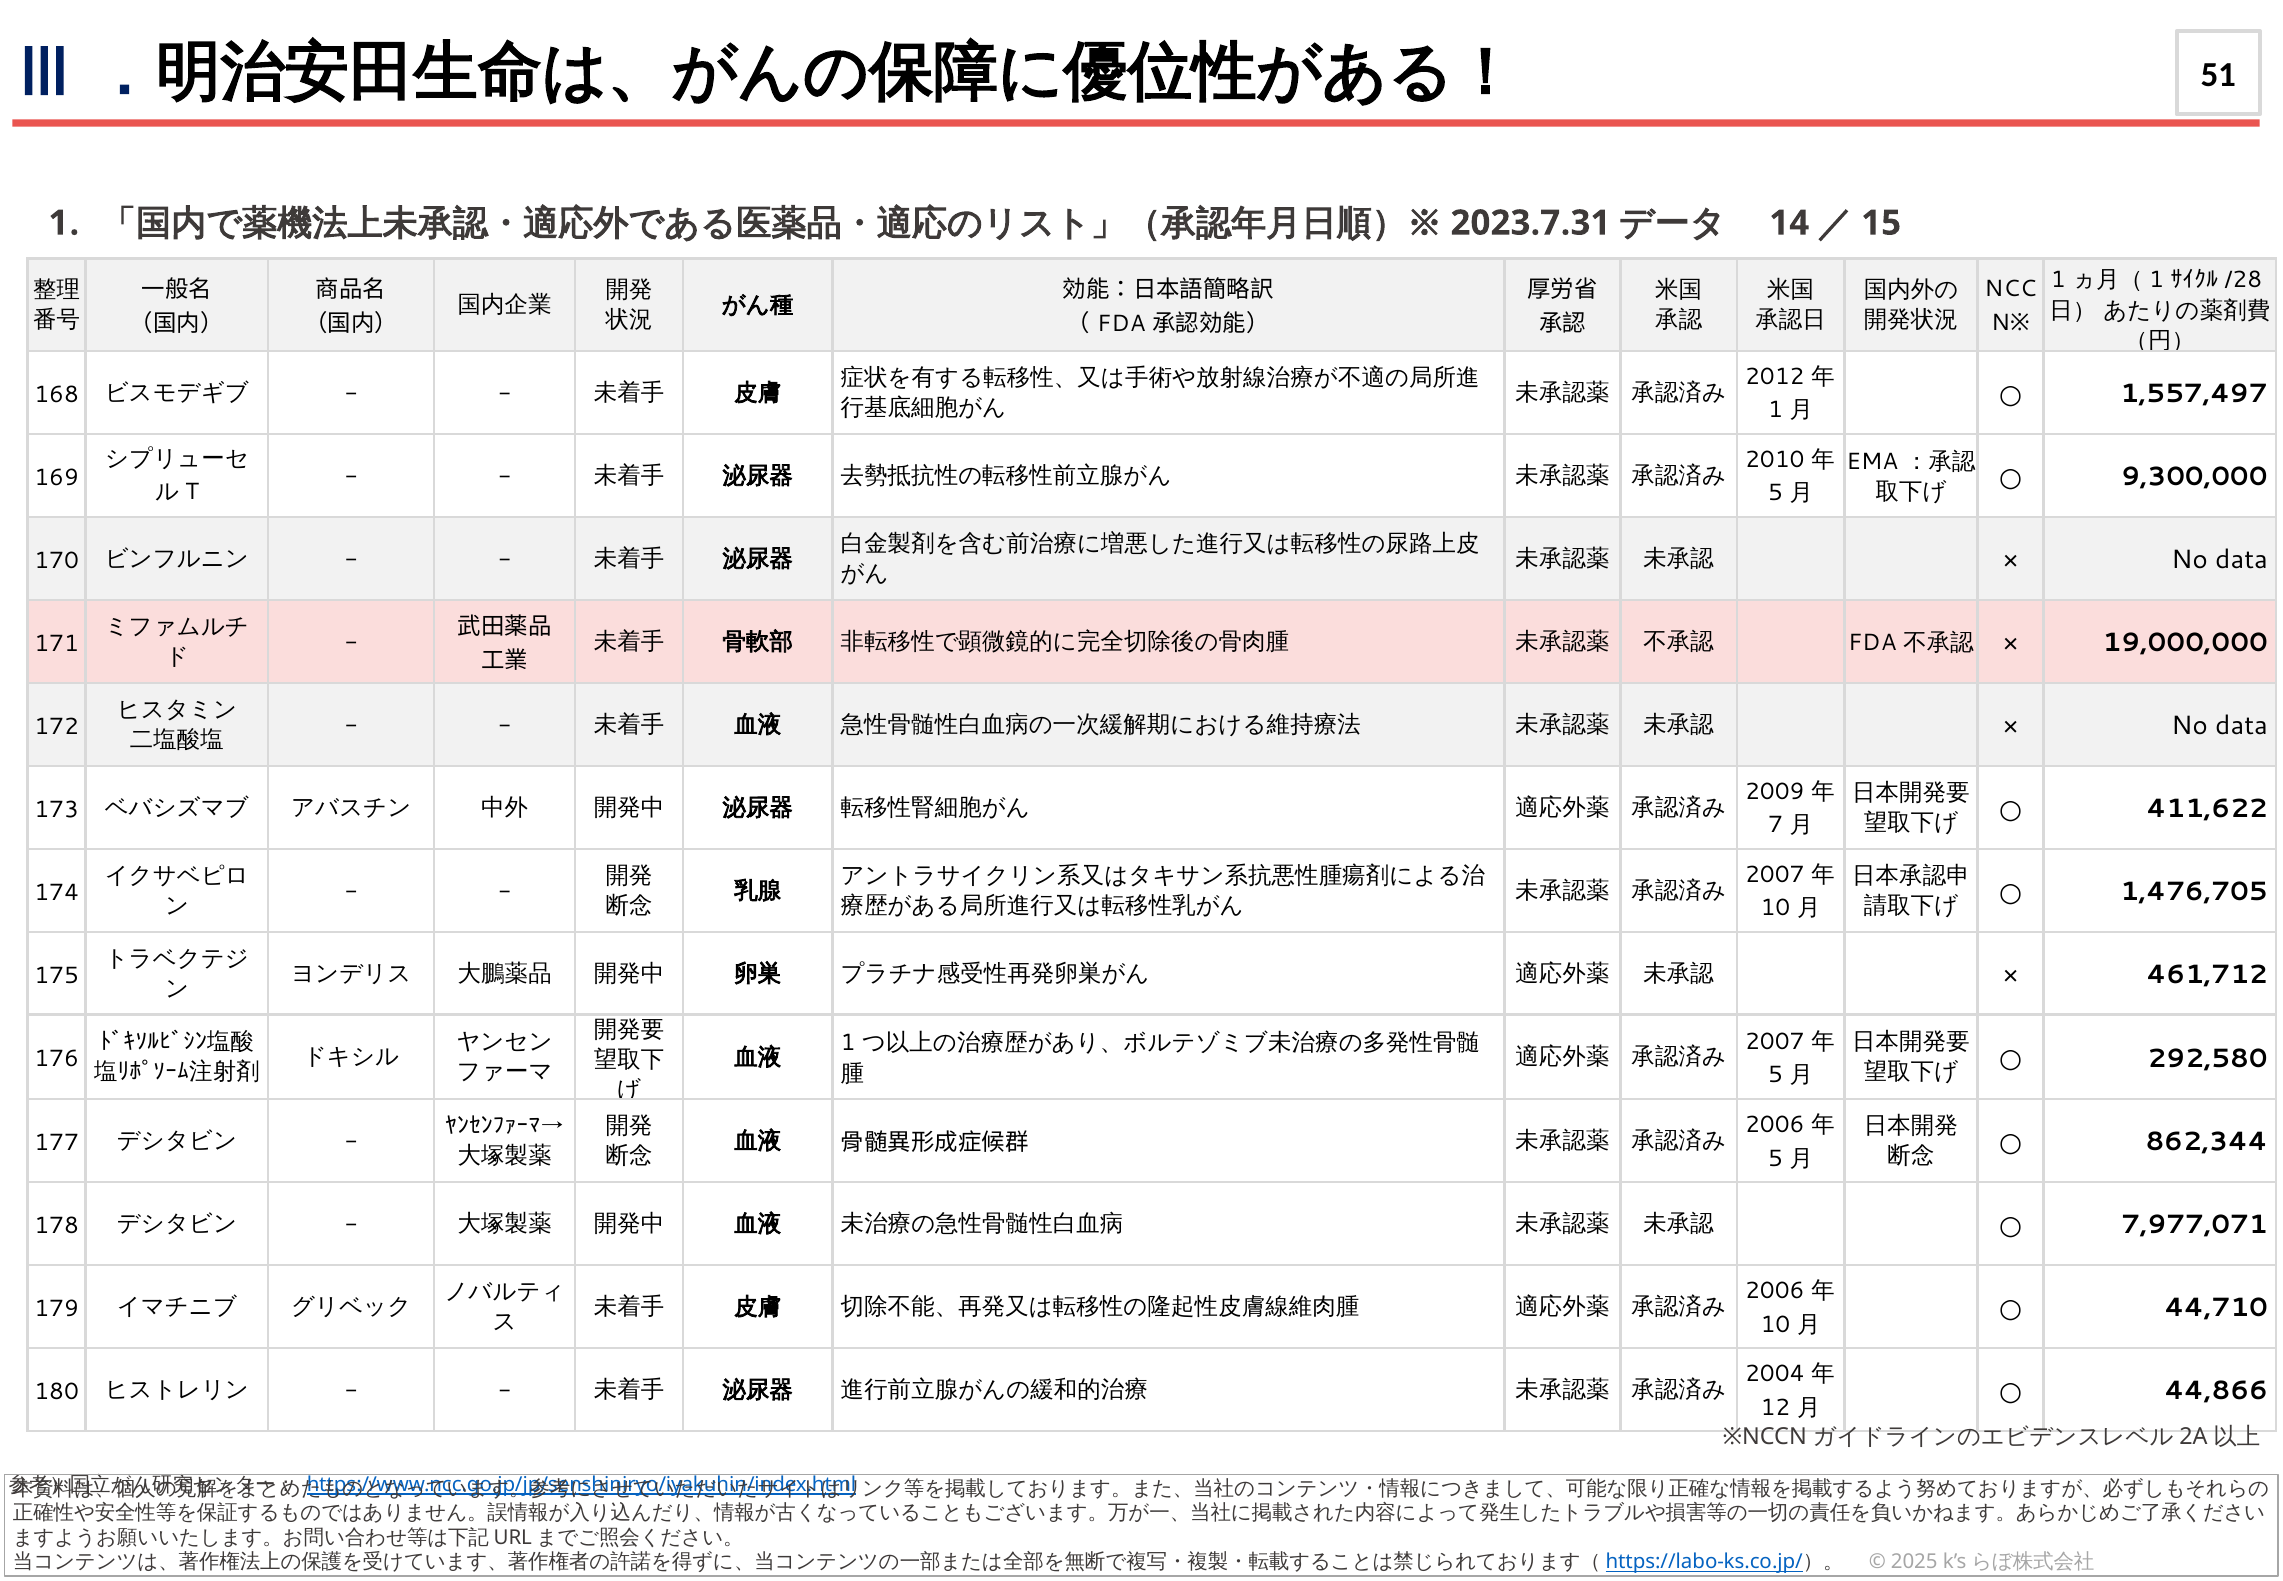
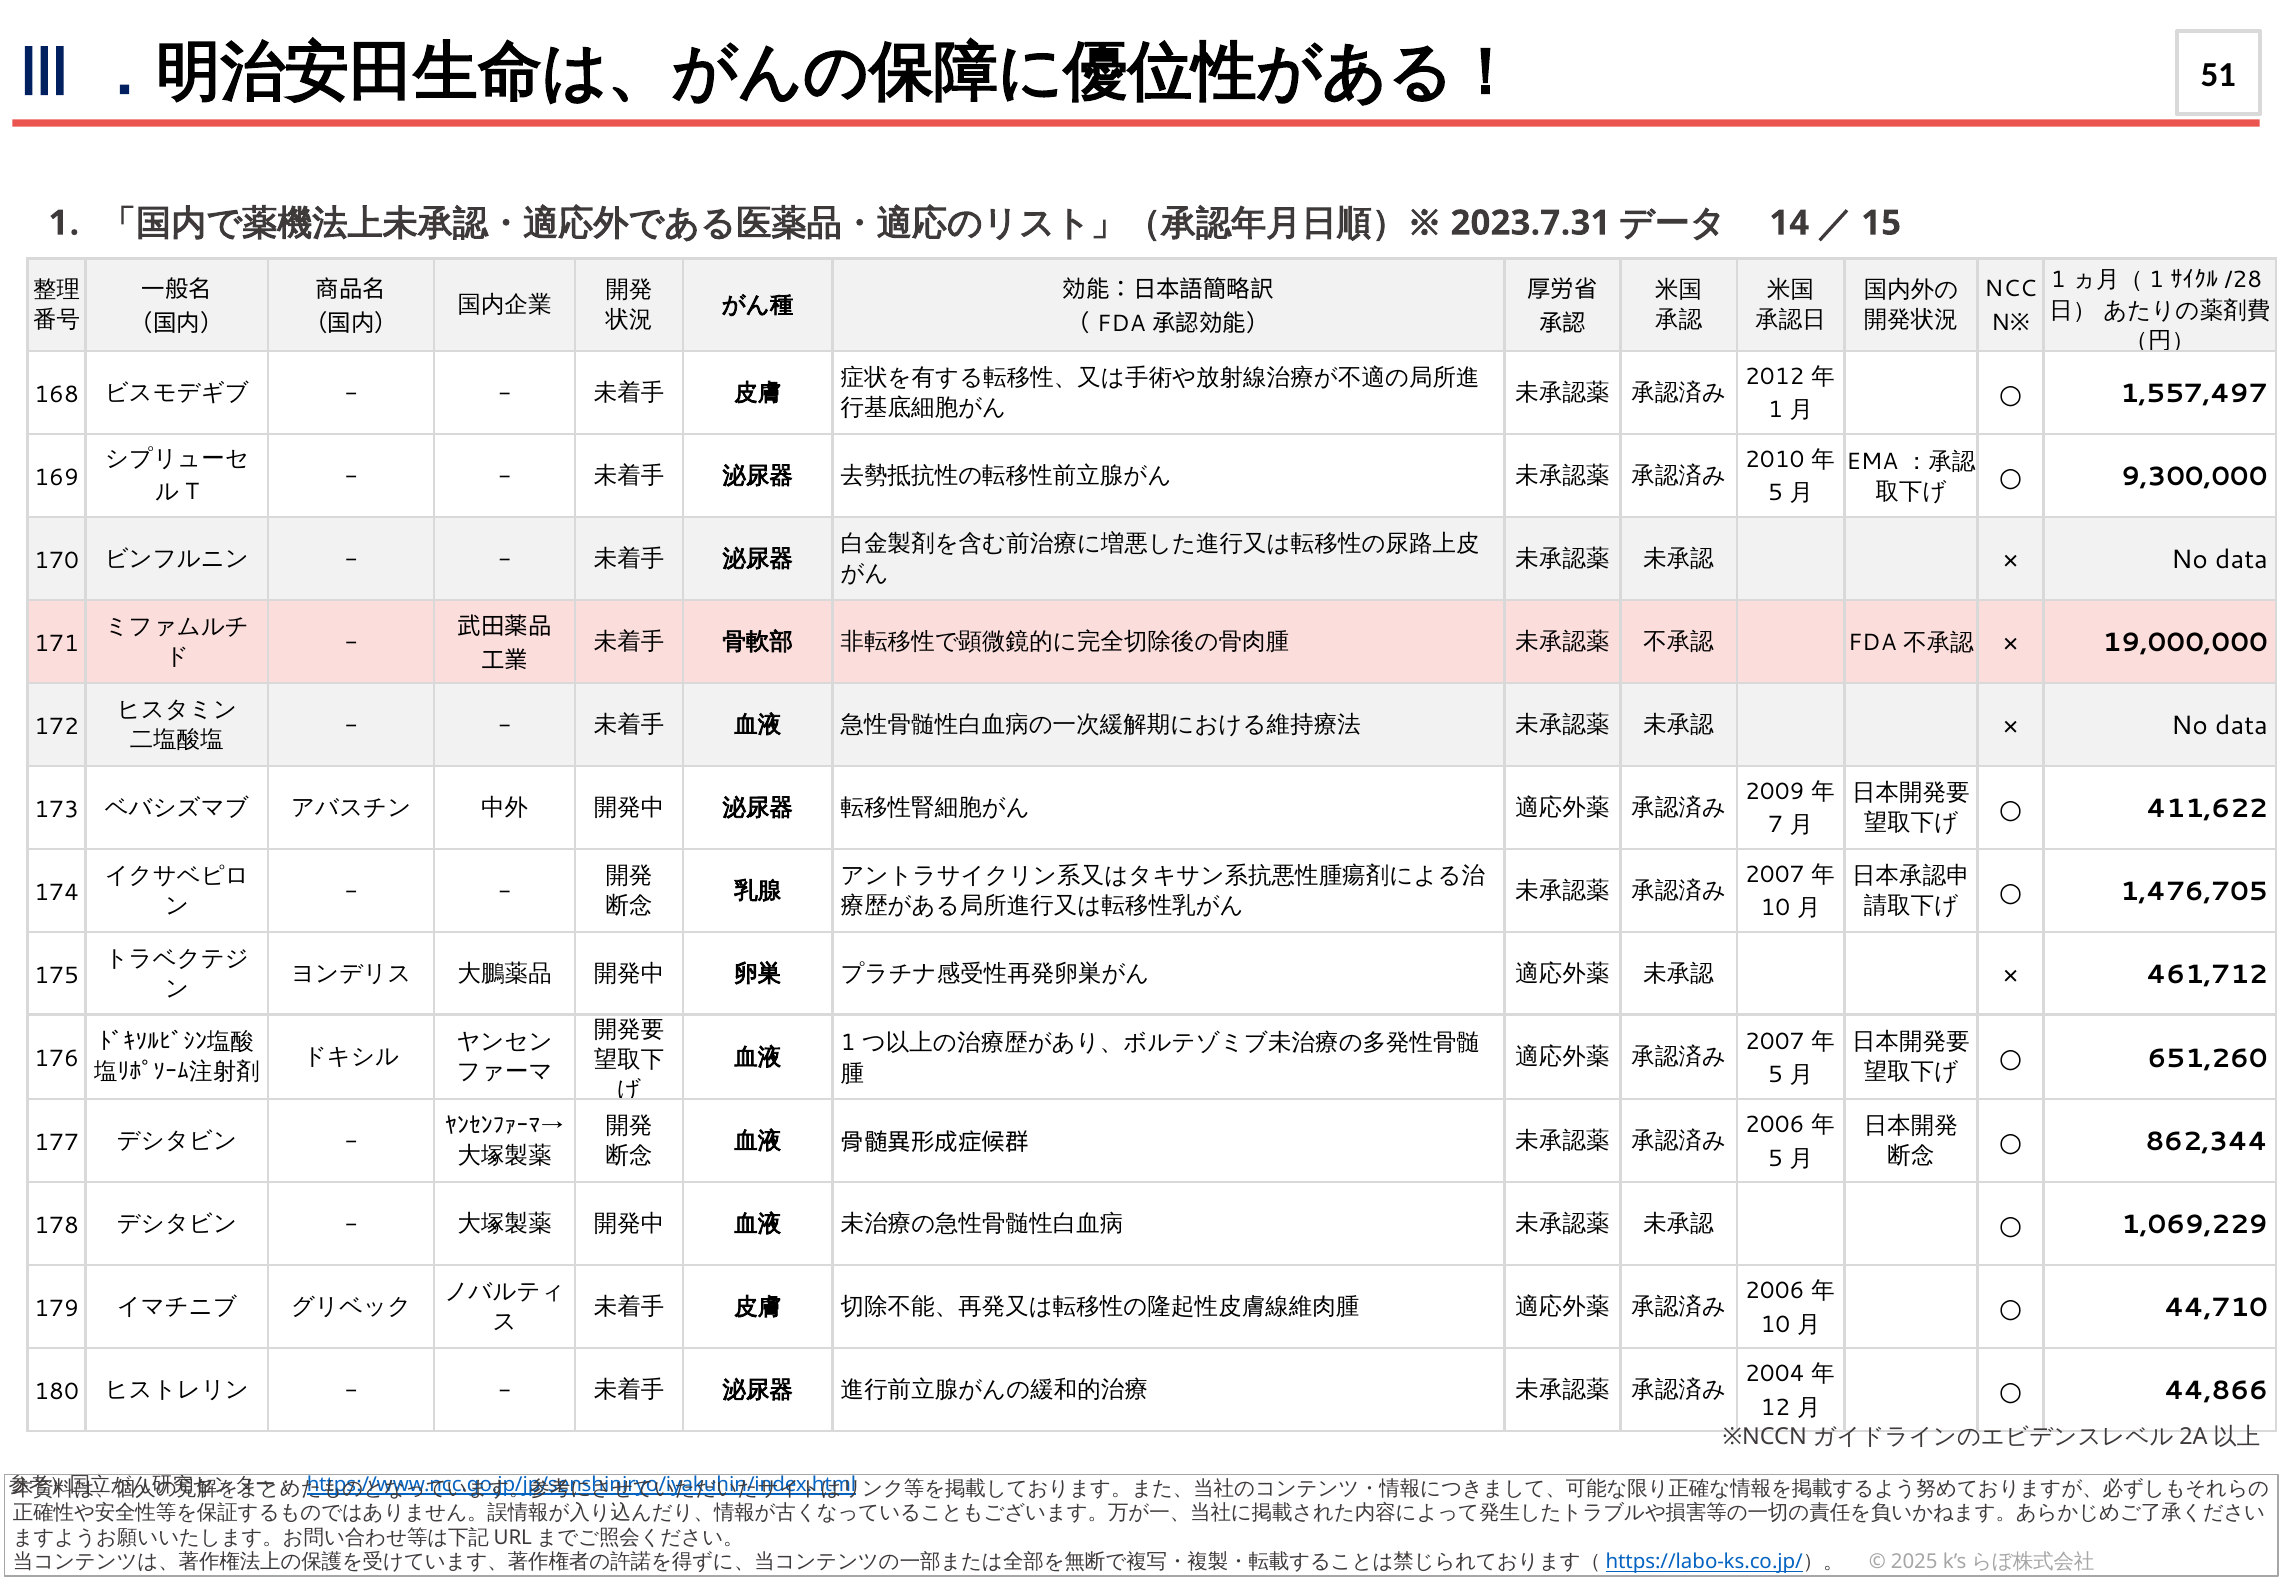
292,580: 292,580 -> 651,260
7,977,071: 7,977,071 -> 1,069,229
